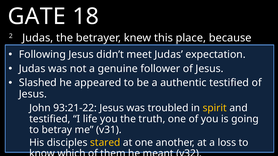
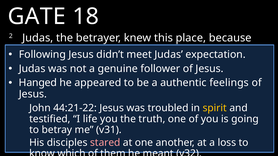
Slashed: Slashed -> Hanged
authentic testified: testified -> feelings
93:21-22: 93:21-22 -> 44:21-22
stared colour: yellow -> pink
